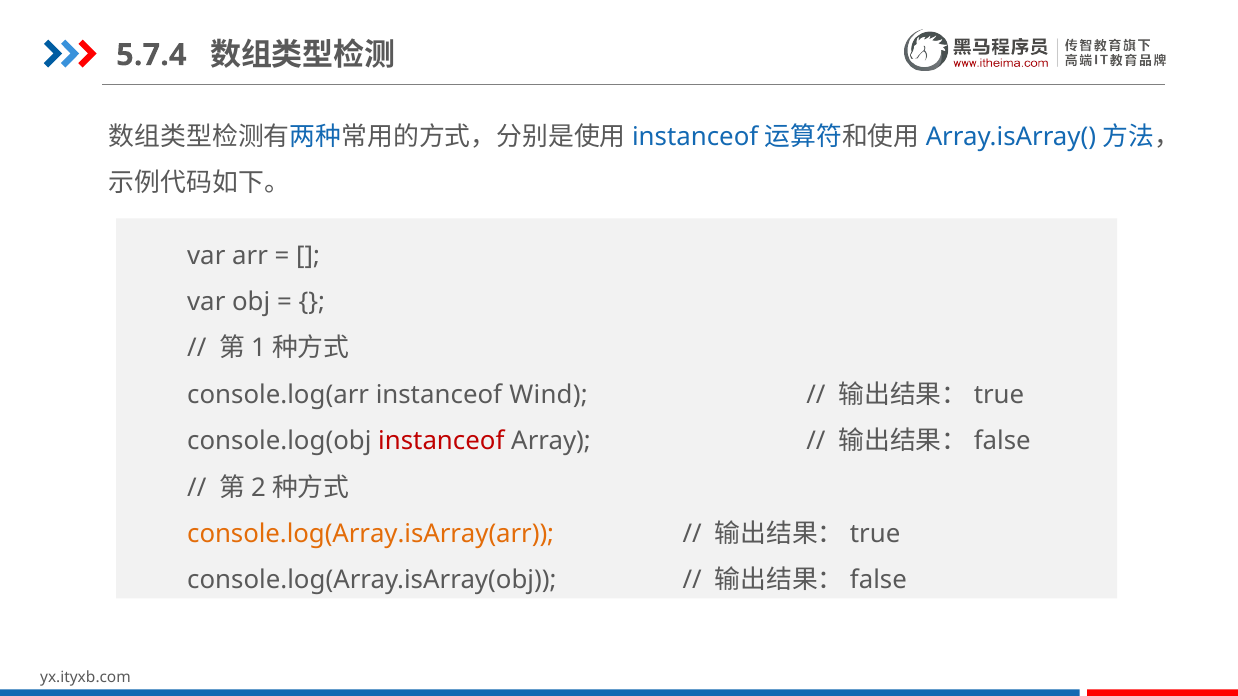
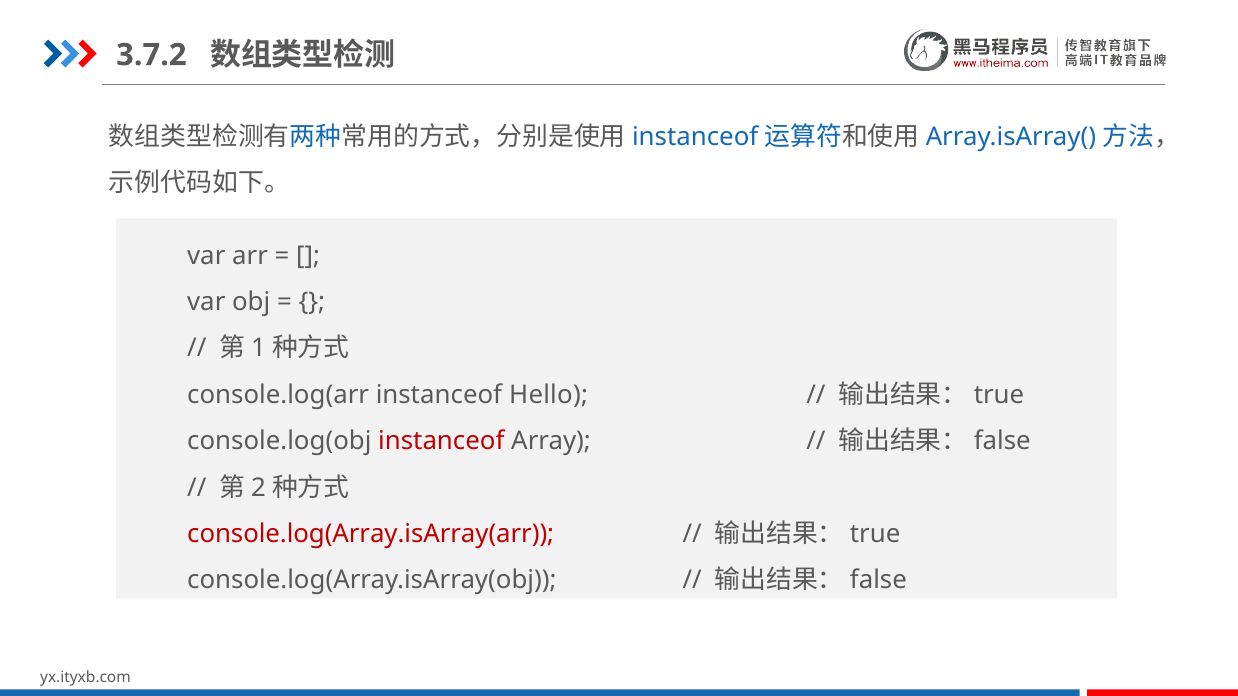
5.7.4: 5.7.4 -> 3.7.2
Wind: Wind -> Hello
console.log(Array.isArray(arr colour: orange -> red
